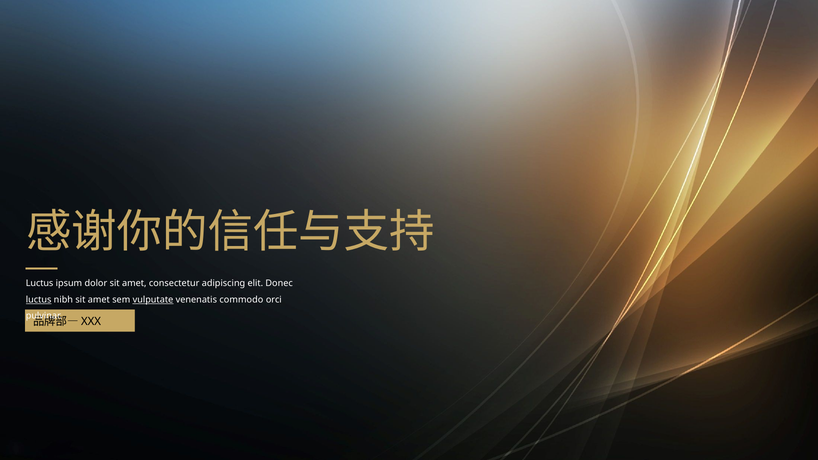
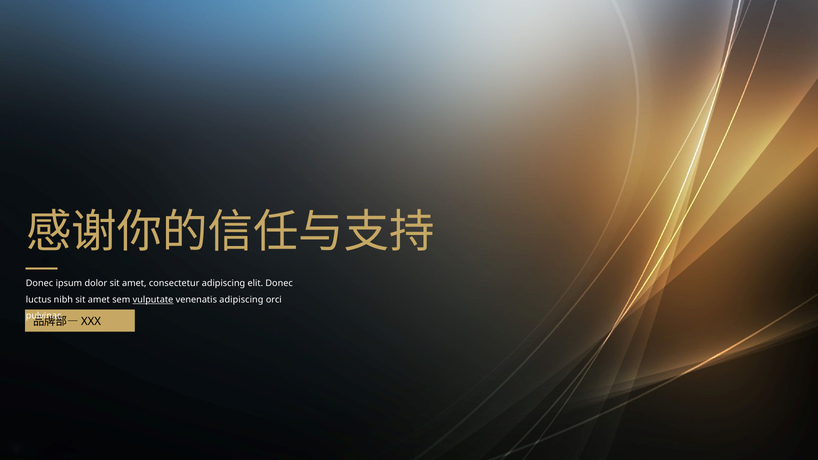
Luctus at (40, 283): Luctus -> Donec
luctus at (39, 300) underline: present -> none
venenatis commodo: commodo -> adipiscing
